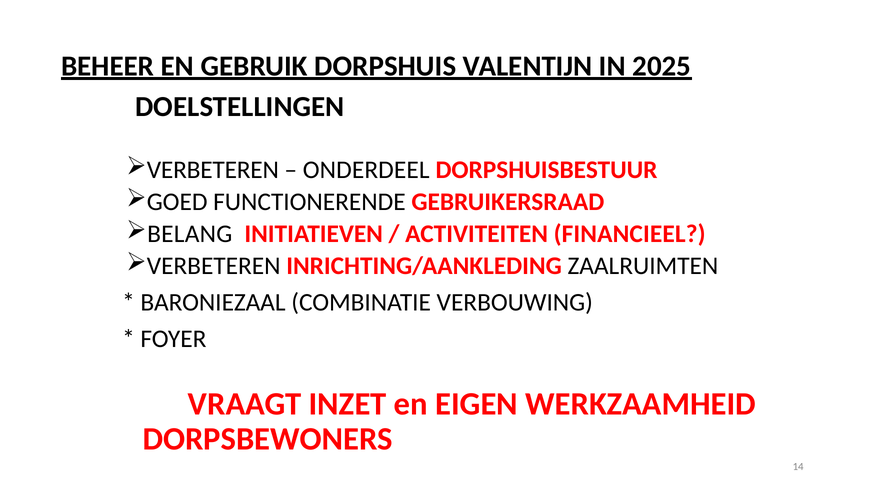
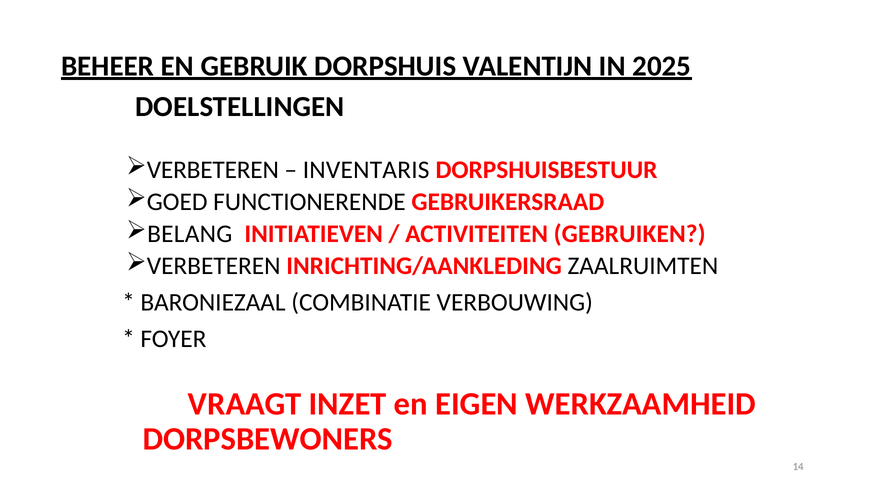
ONDERDEEL: ONDERDEEL -> INVENTARIS
FINANCIEEL: FINANCIEEL -> GEBRUIKEN
